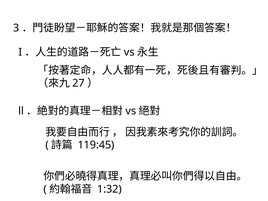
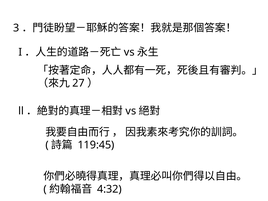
1:32: 1:32 -> 4:32
